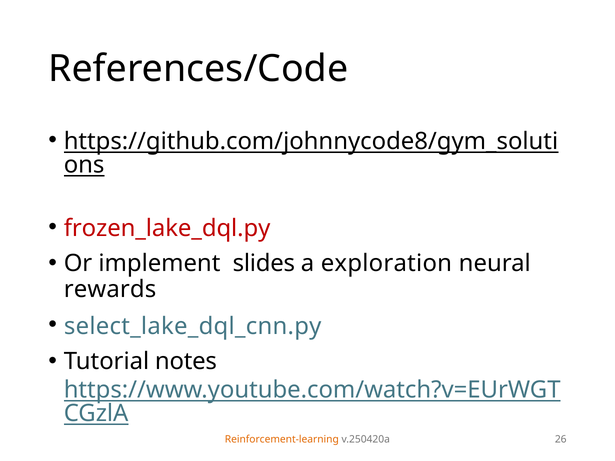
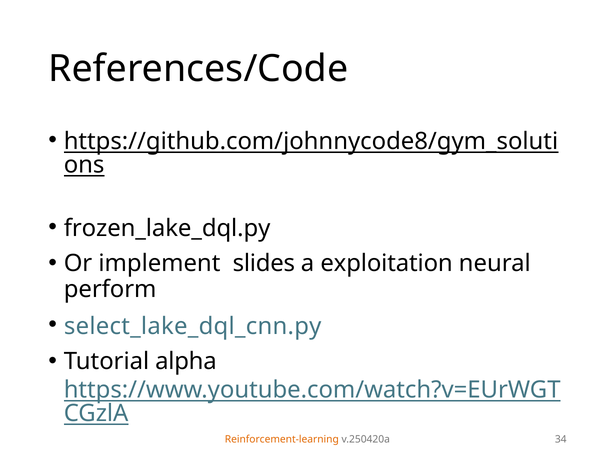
frozen_lake_dql.py colour: red -> black
exploration: exploration -> exploitation
rewards: rewards -> perform
notes: notes -> alpha
26: 26 -> 34
